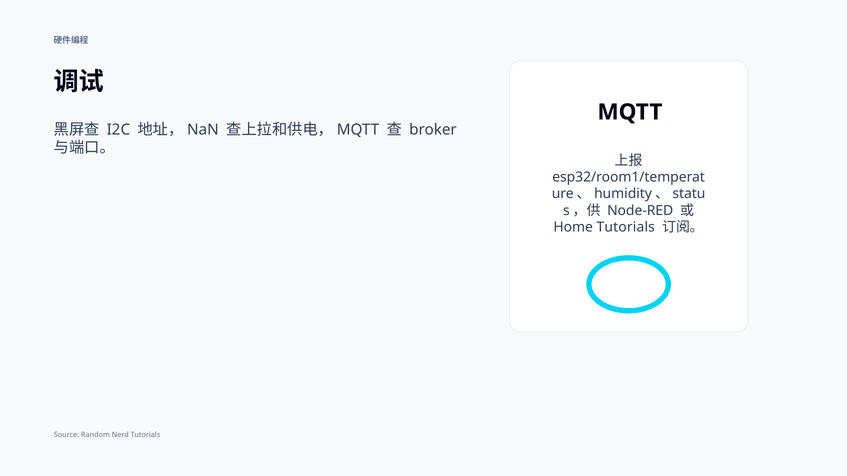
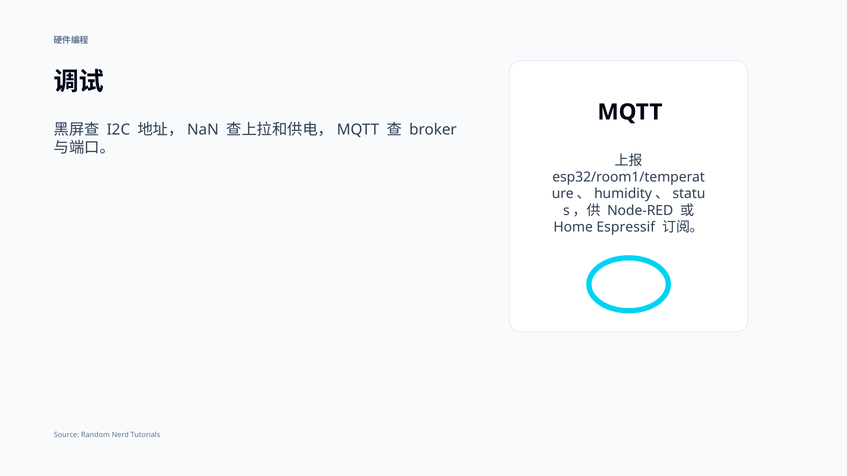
Home Tutorials: Tutorials -> Espressif
